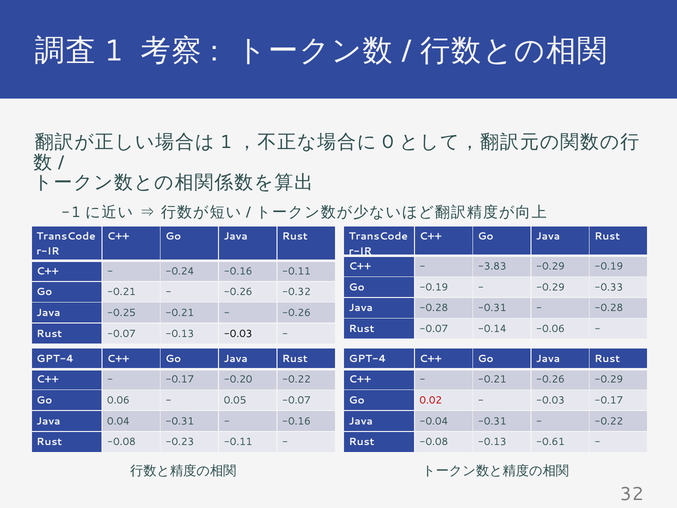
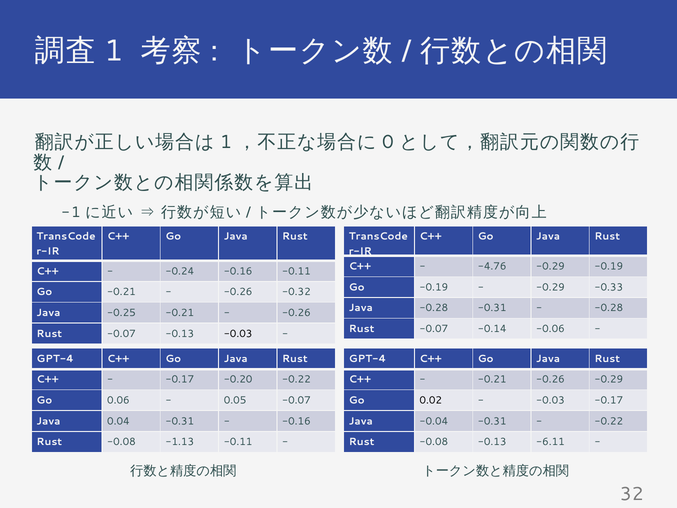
-3.83: -3.83 -> -4.76
0.02 colour: red -> black
-0.23: -0.23 -> -1.13
-0.61: -0.61 -> -6.11
